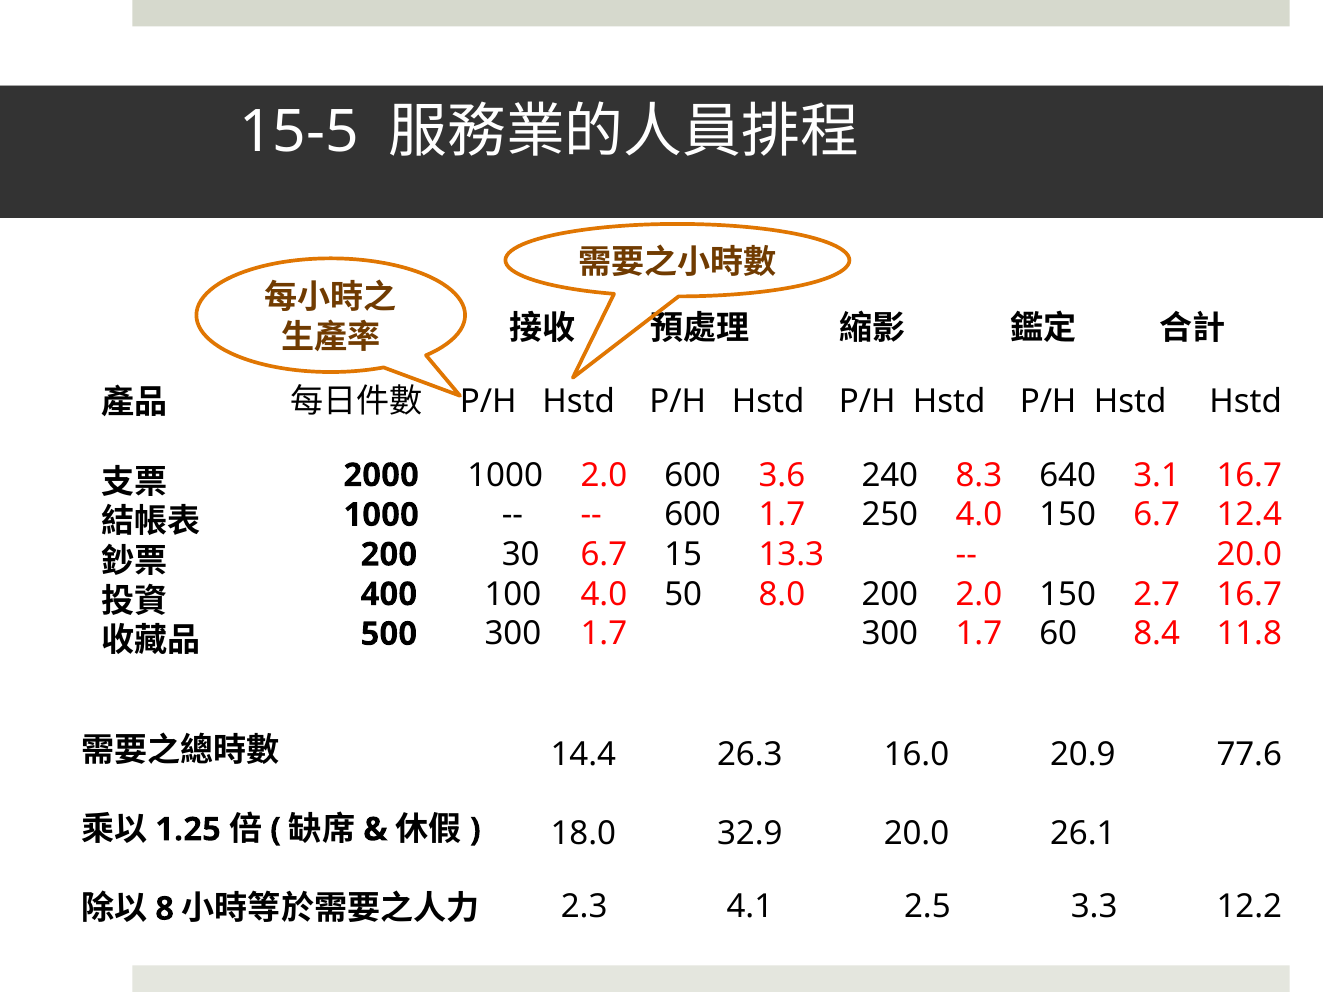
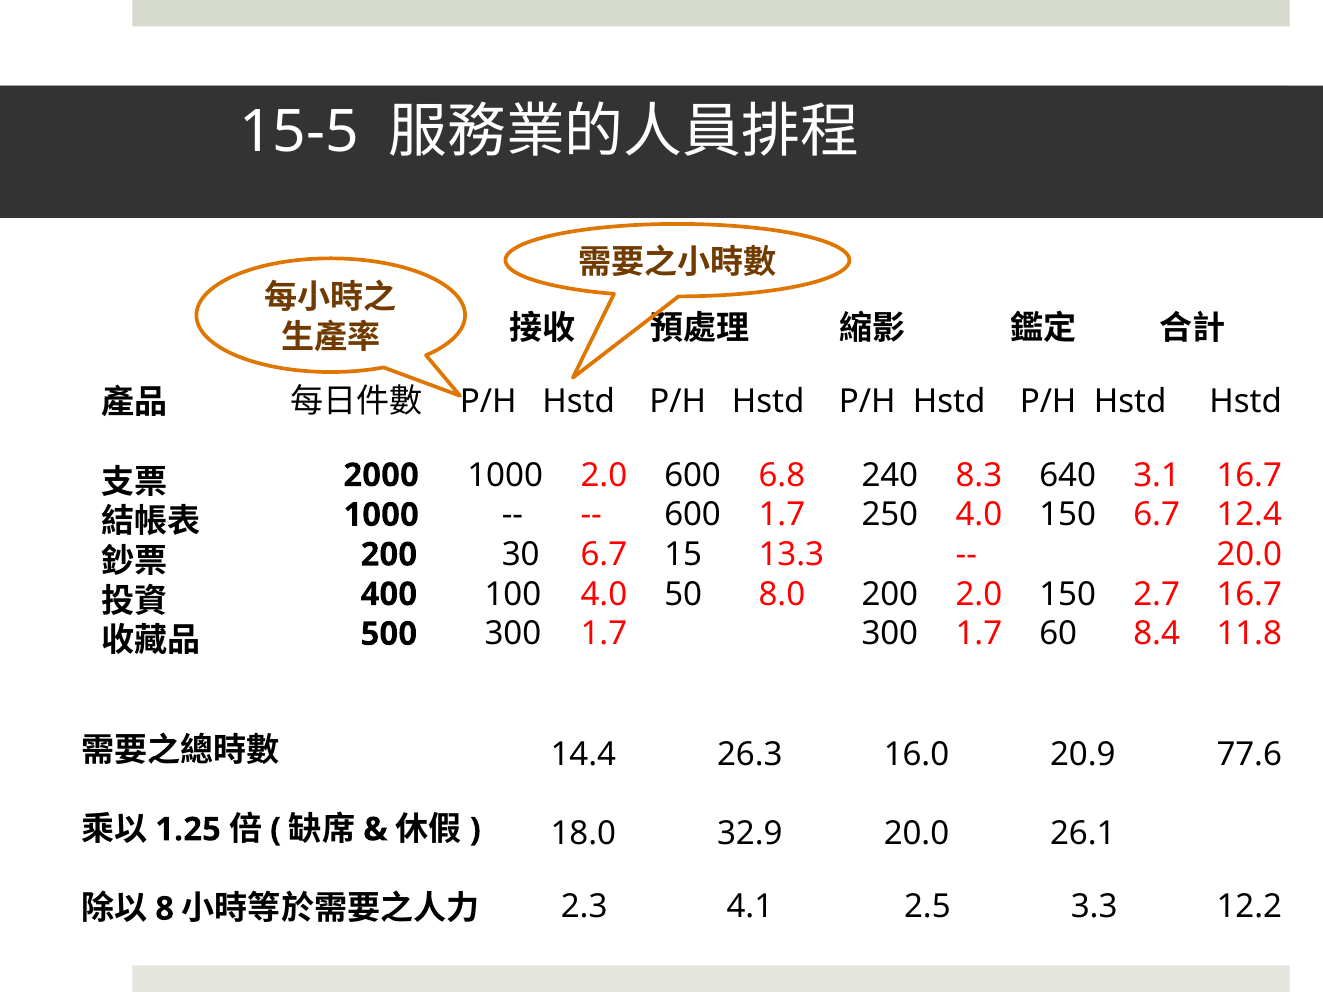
3.6: 3.6 -> 6.8
